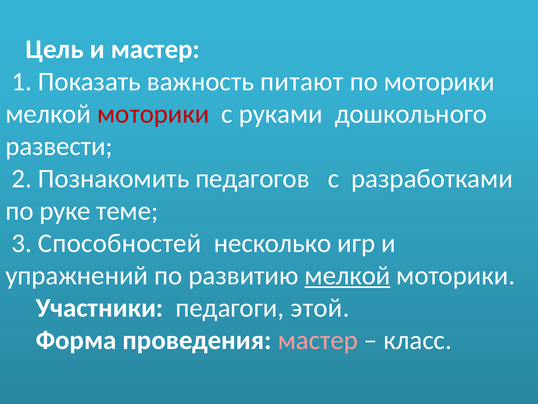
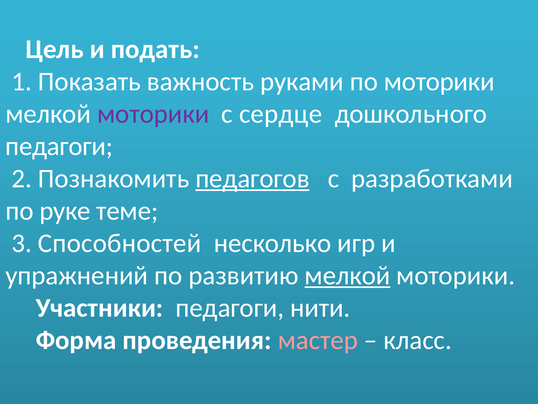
и мастер: мастер -> подать
питают: питают -> руками
моторики at (153, 114) colour: red -> purple
руками: руками -> сердце
развести at (59, 146): развести -> педагоги
педагогов underline: none -> present
этой: этой -> нити
